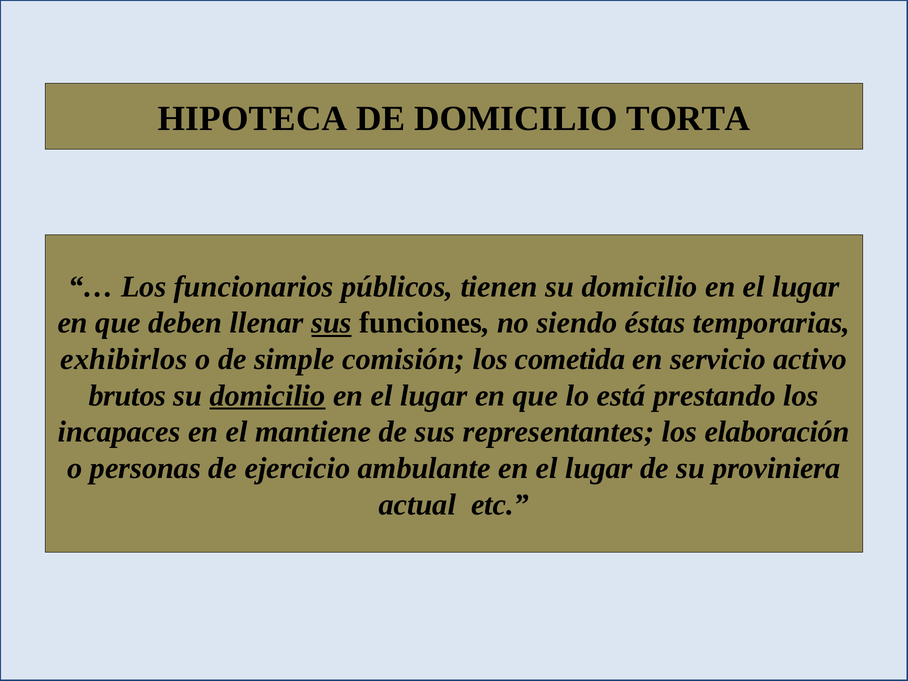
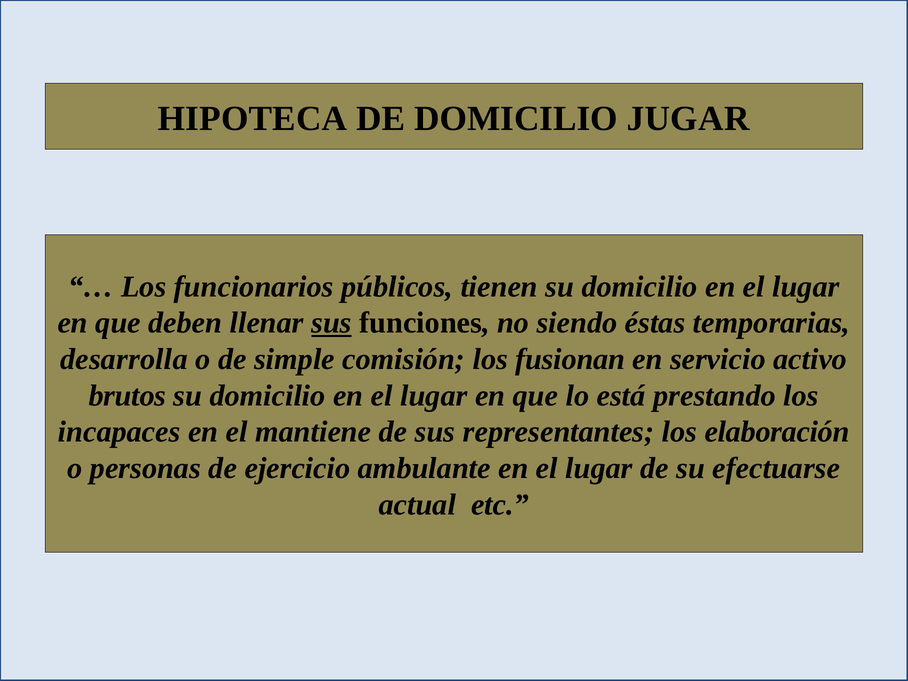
TORTA: TORTA -> JUGAR
exhibirlos: exhibirlos -> desarrolla
cometida: cometida -> fusionan
domicilio at (268, 396) underline: present -> none
proviniera: proviniera -> efectuarse
